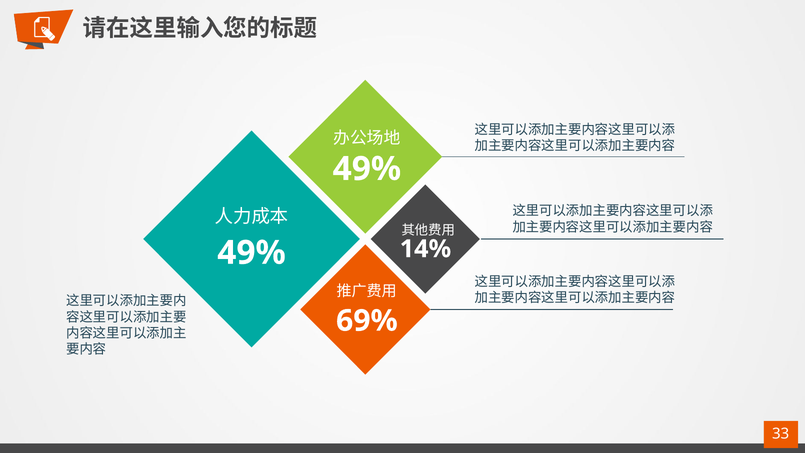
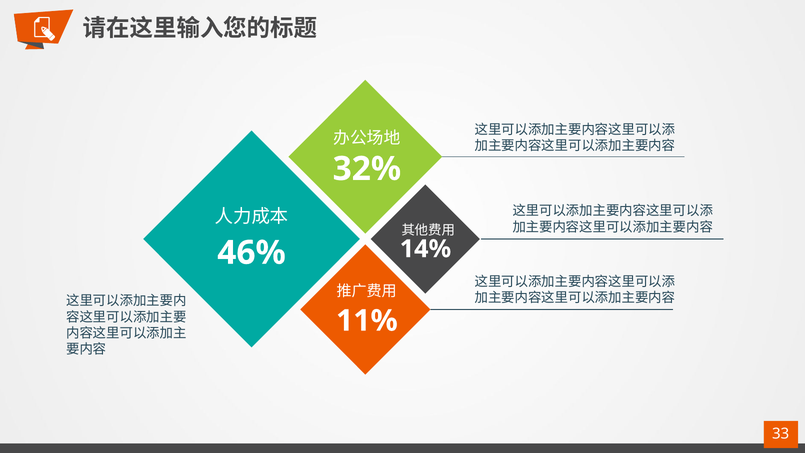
49% at (367, 169): 49% -> 32%
49% at (252, 253): 49% -> 46%
69%: 69% -> 11%
